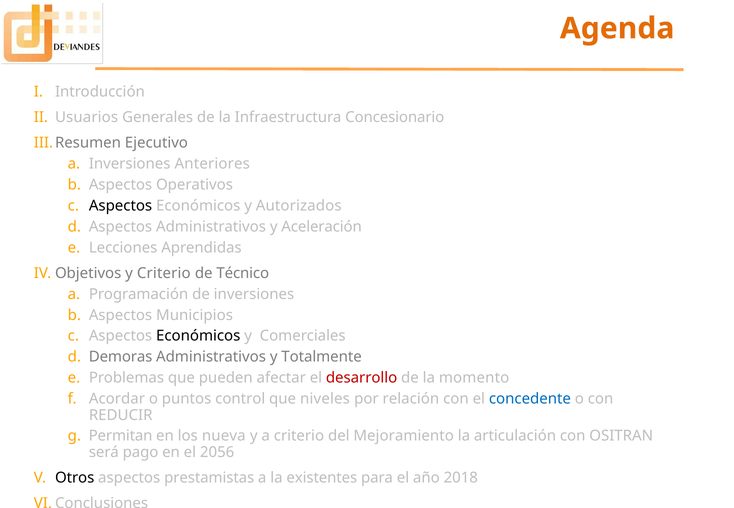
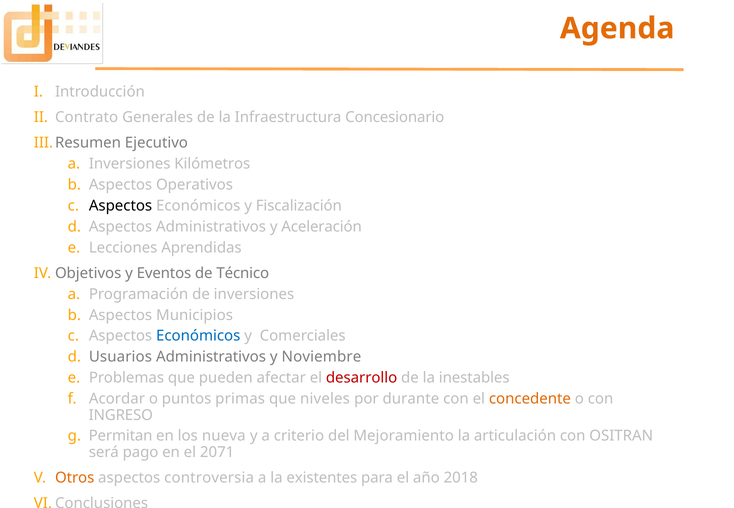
Usuarios: Usuarios -> Contrato
Anteriores: Anteriores -> Kilómetros
Autorizados: Autorizados -> Fiscalización
y Criterio: Criterio -> Eventos
Económicos at (198, 336) colour: black -> blue
Demoras: Demoras -> Usuarios
Totalmente: Totalmente -> Noviembre
momento: momento -> inestables
control: control -> primas
relación: relación -> durante
concedente colour: blue -> orange
REDUCIR: REDUCIR -> INGRESO
2056: 2056 -> 2071
Otros colour: black -> orange
prestamistas: prestamistas -> controversia
